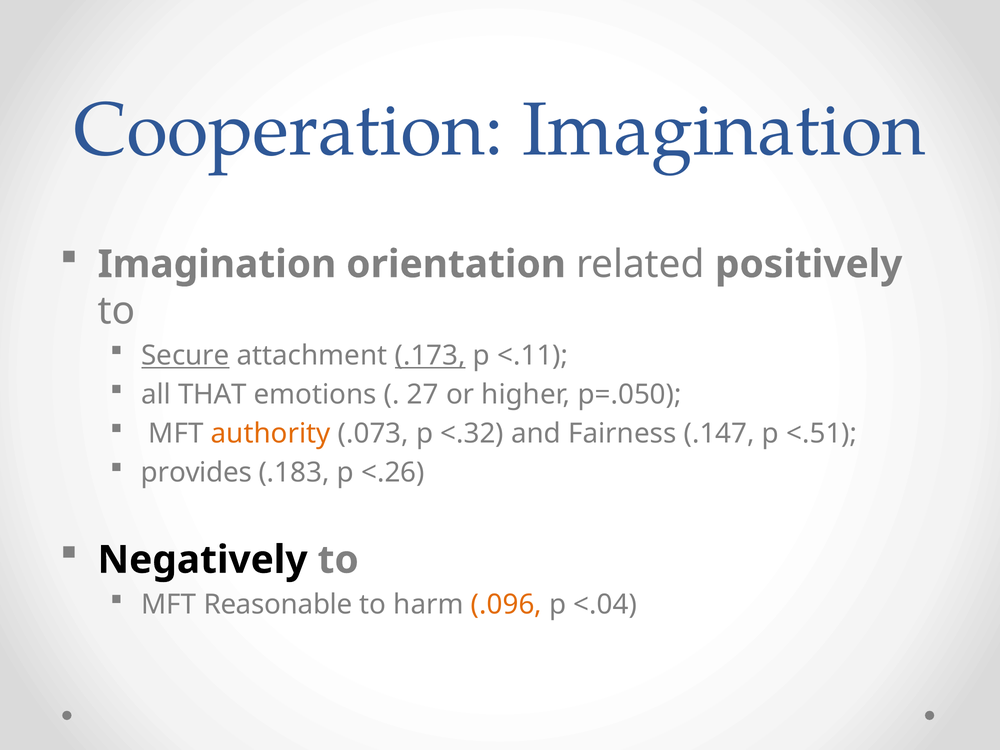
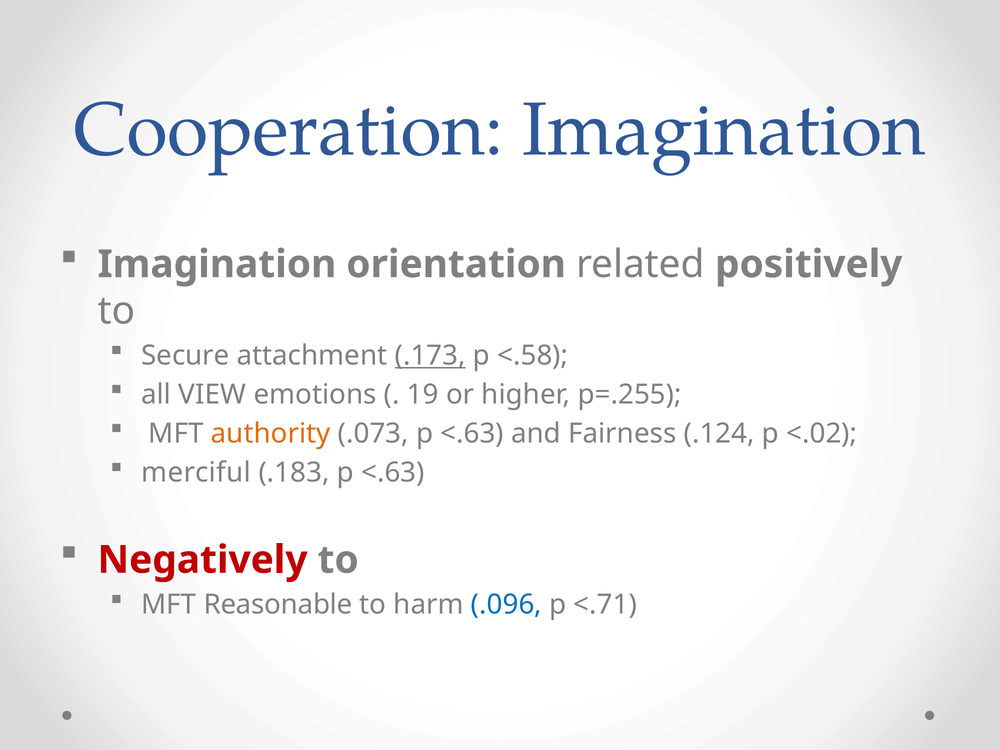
Secure underline: present -> none
<.11: <.11 -> <.58
THAT: THAT -> VIEW
27: 27 -> 19
p=.050: p=.050 -> p=.255
.073 p <.32: <.32 -> <.63
.147: .147 -> .124
<.51: <.51 -> <.02
provides: provides -> merciful
.183 p <.26: <.26 -> <.63
Negatively colour: black -> red
.096 colour: orange -> blue
<.04: <.04 -> <.71
